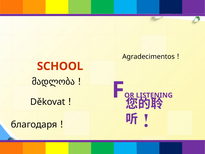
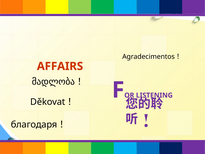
SCHOOL: SCHOOL -> AFFAIRS
